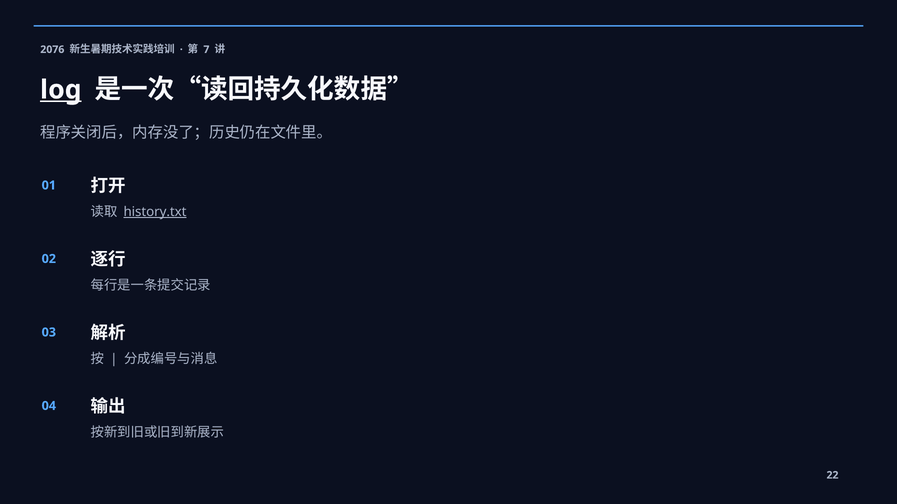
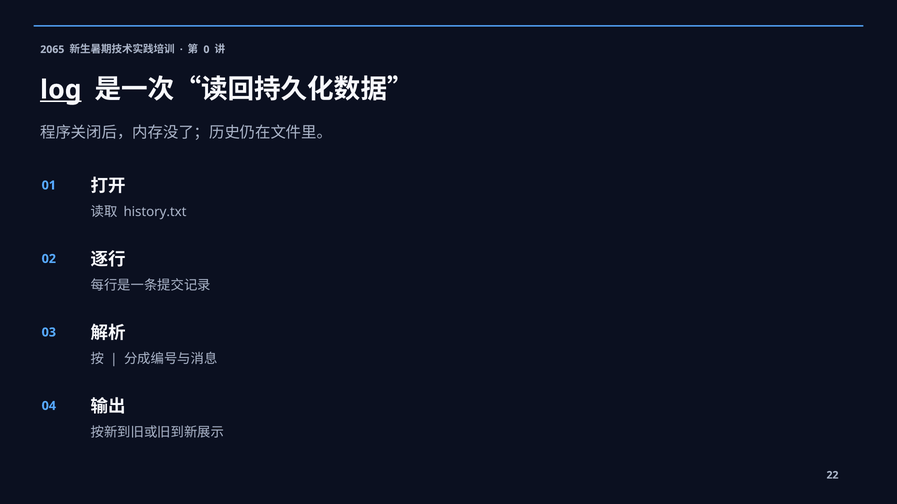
2076: 2076 -> 2065
7: 7 -> 0
history.txt underline: present -> none
